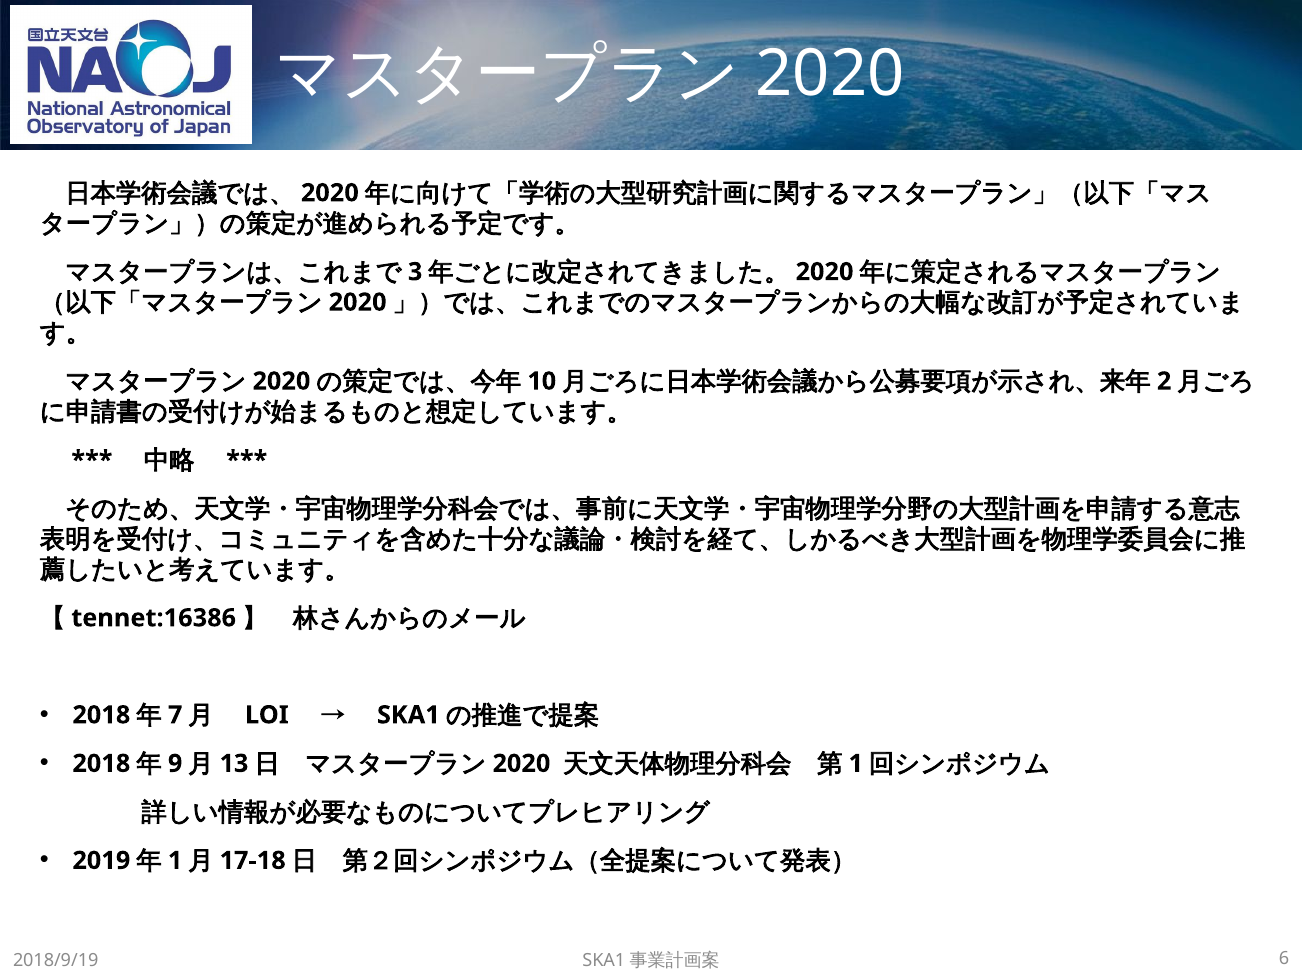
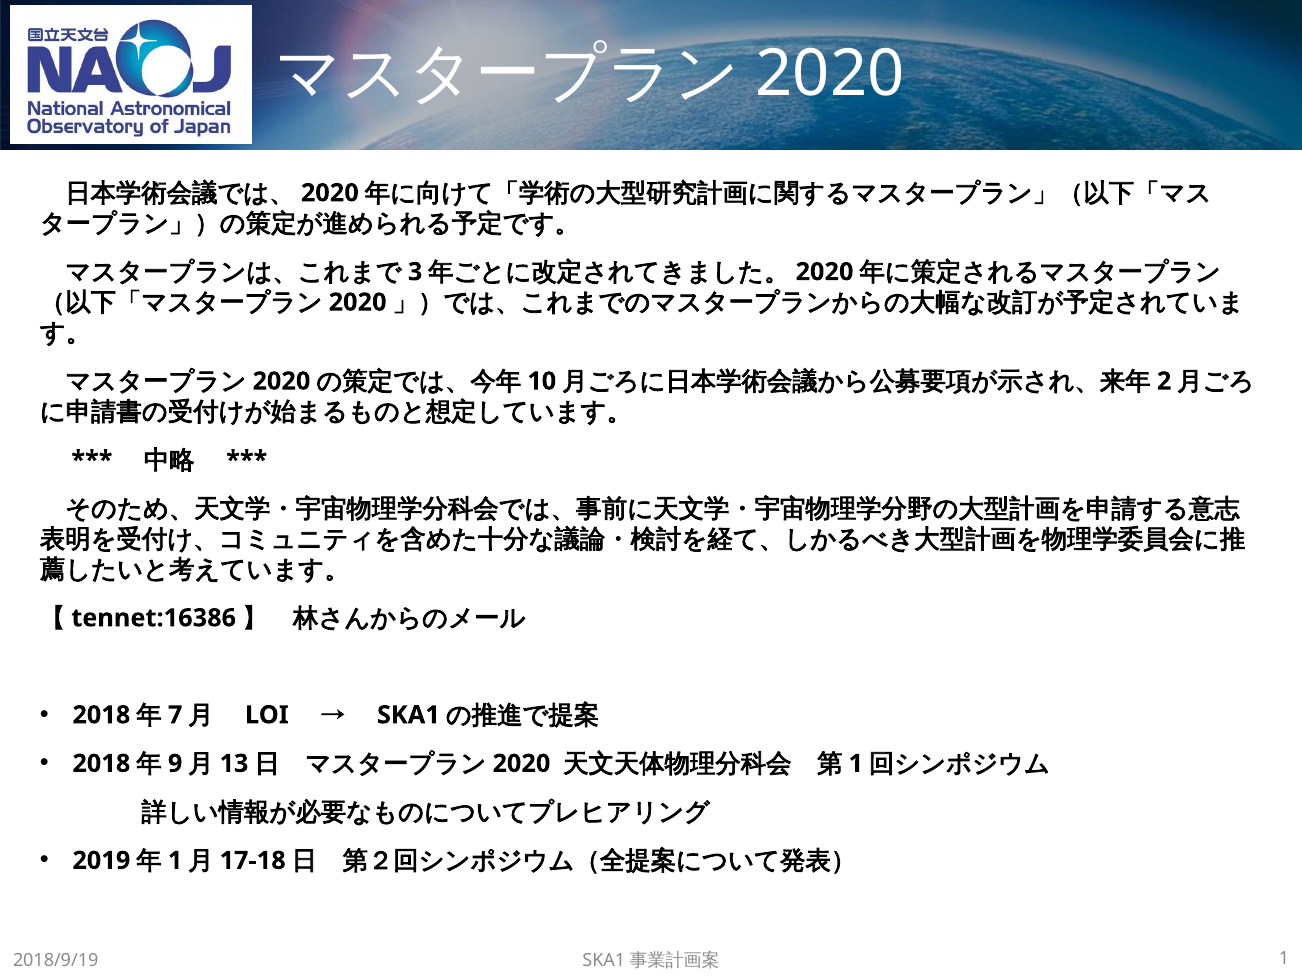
6 at (1284, 958): 6 -> 1
